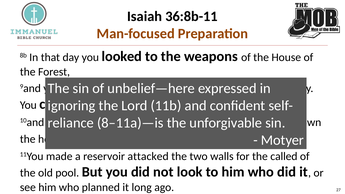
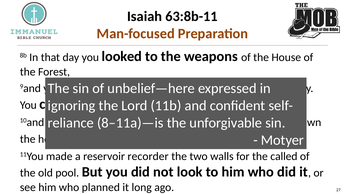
36:8b-11: 36:8b-11 -> 63:8b-11
attacked: attacked -> recorder
